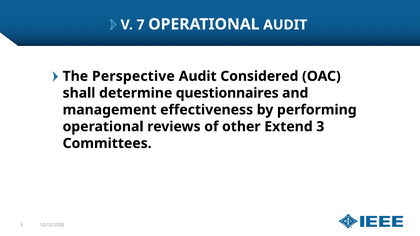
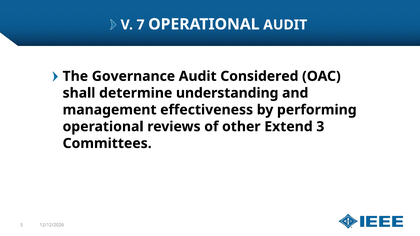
Perspective: Perspective -> Governance
questionnaires: questionnaires -> understanding
